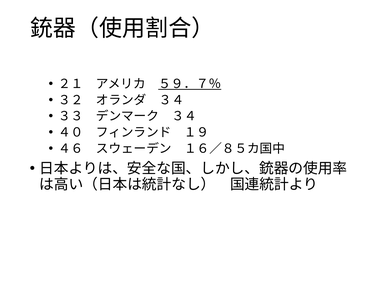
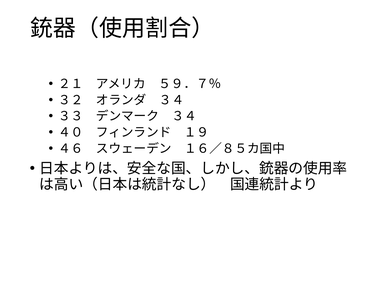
５９．７％ underline: present -> none
